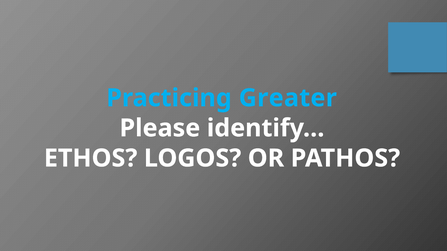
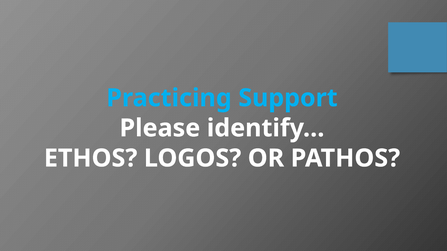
Greater: Greater -> Support
